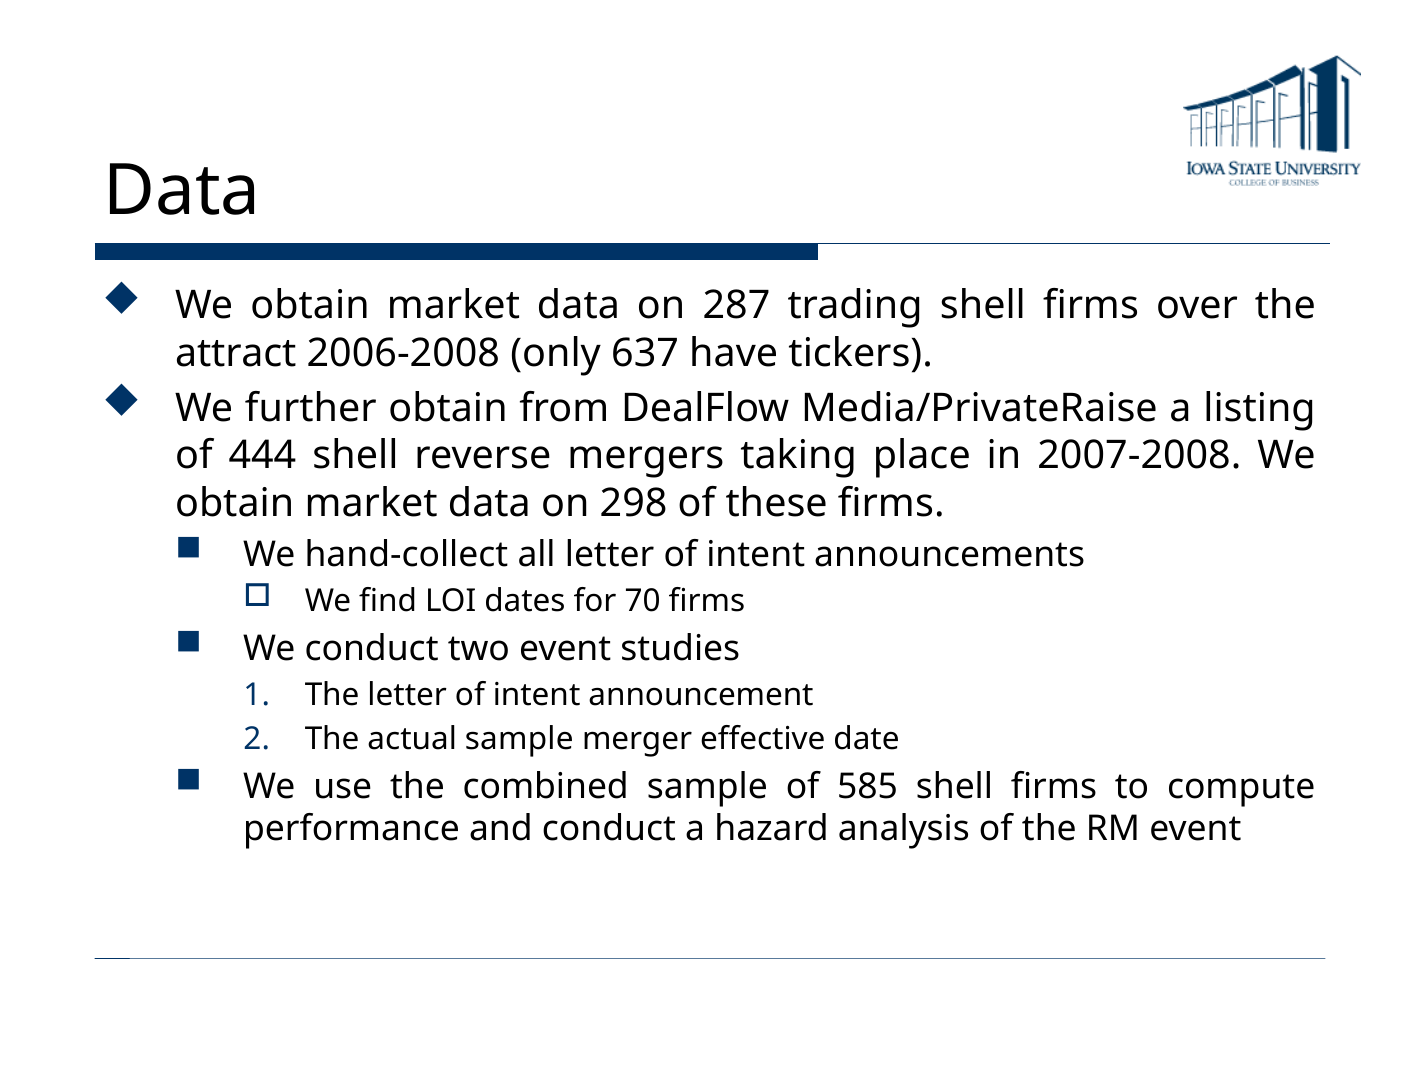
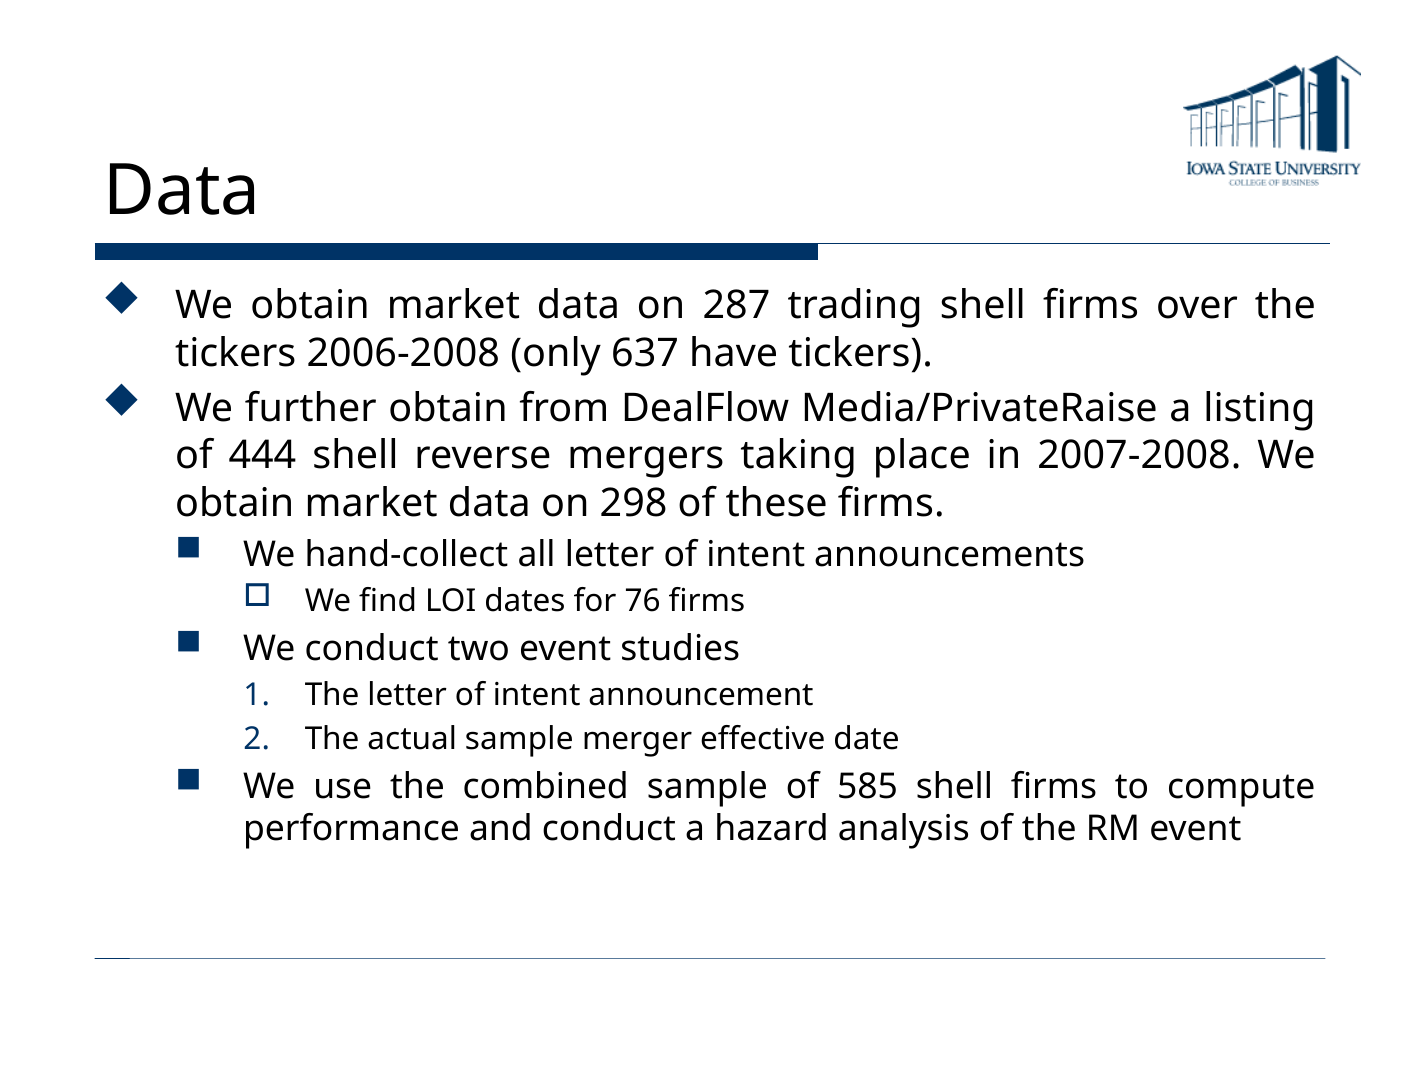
attract at (236, 353): attract -> tickers
70: 70 -> 76
